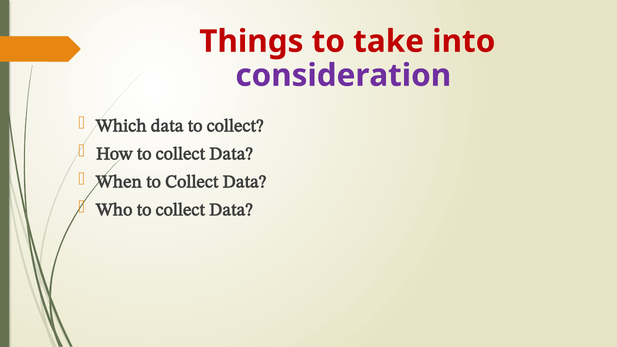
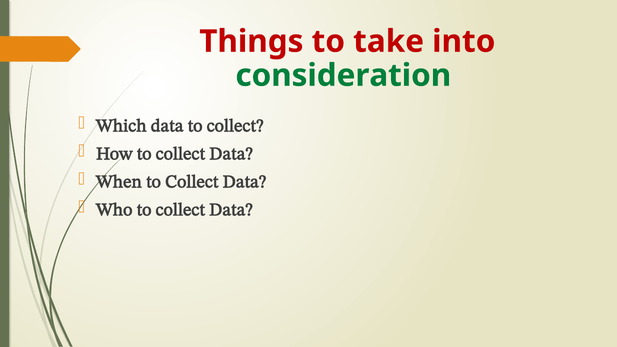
consideration colour: purple -> green
